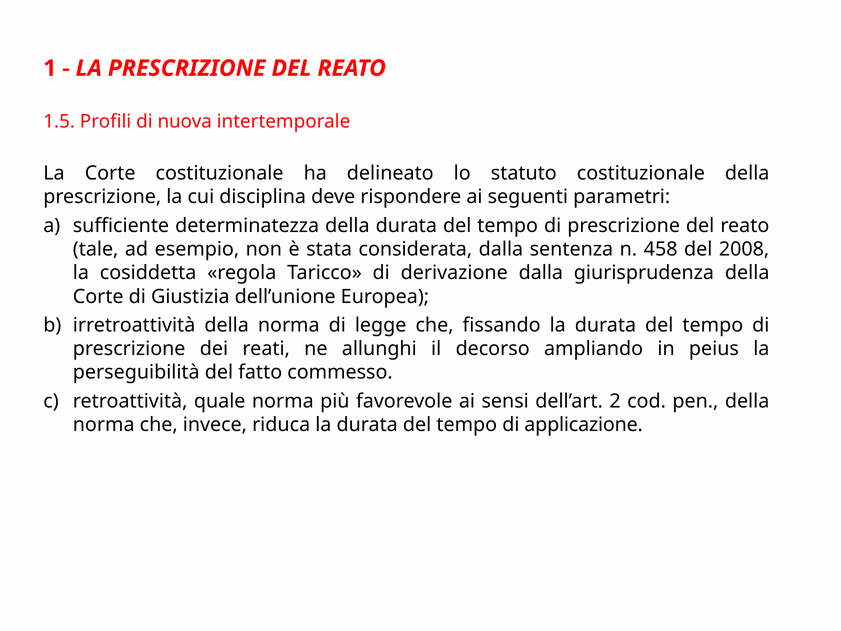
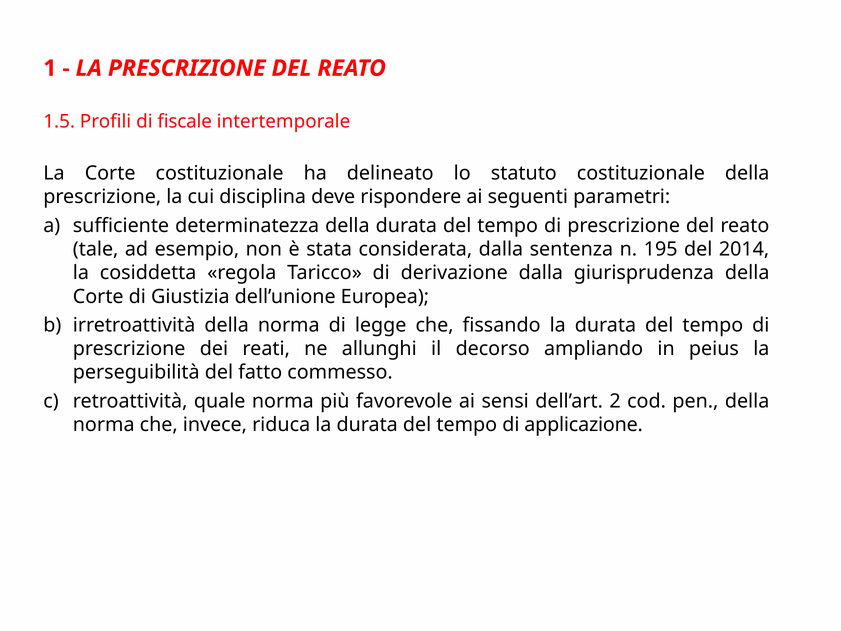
nuova: nuova -> fiscale
458: 458 -> 195
2008: 2008 -> 2014
